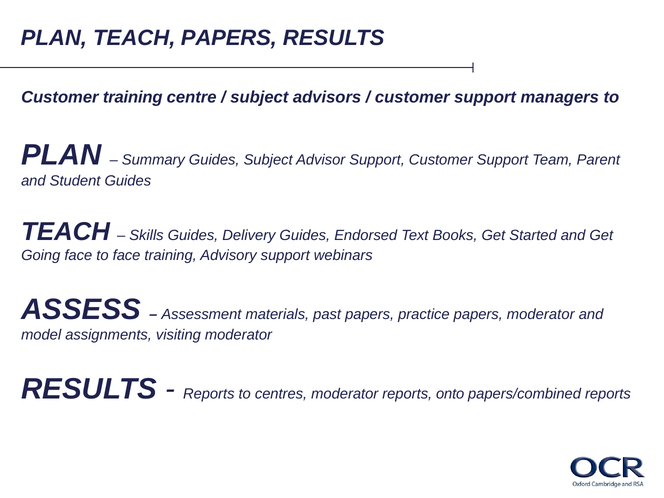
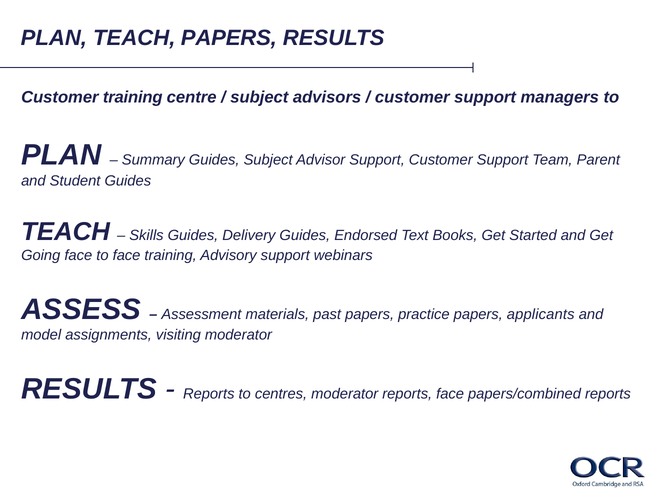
papers moderator: moderator -> applicants
reports onto: onto -> face
